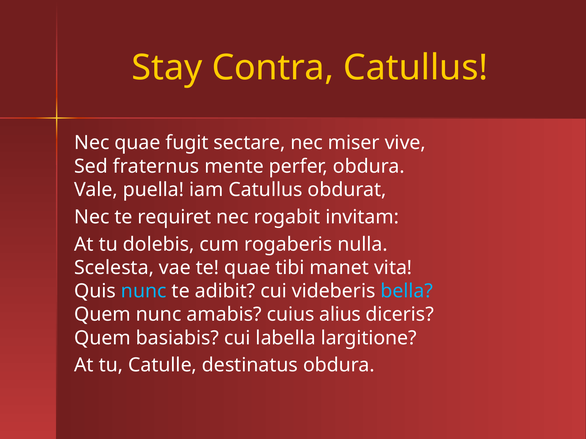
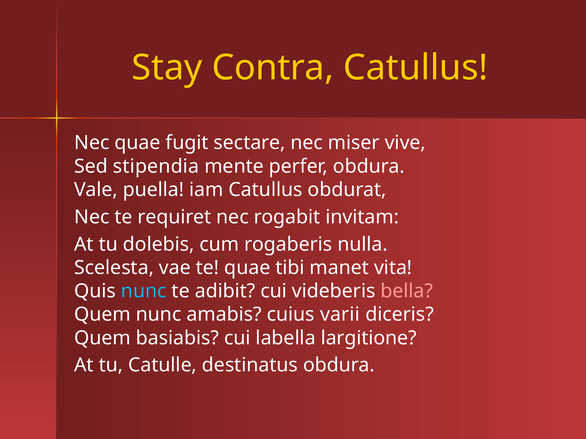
fraternus: fraternus -> stipendia
bella colour: light blue -> pink
alius: alius -> varii
